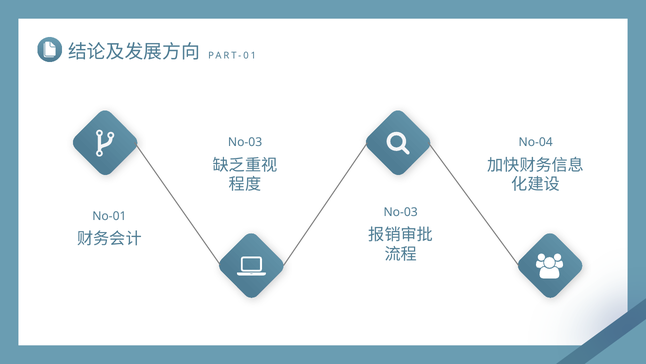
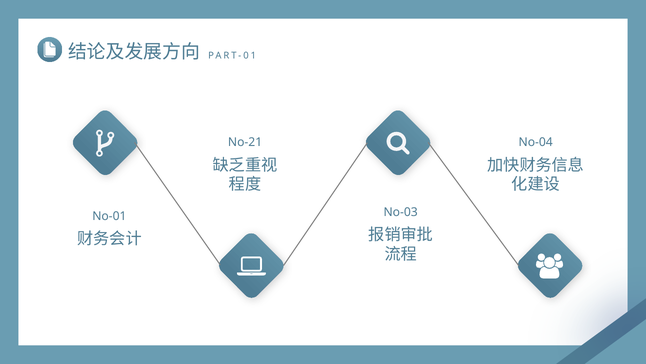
No-03 at (245, 142): No-03 -> No-21
